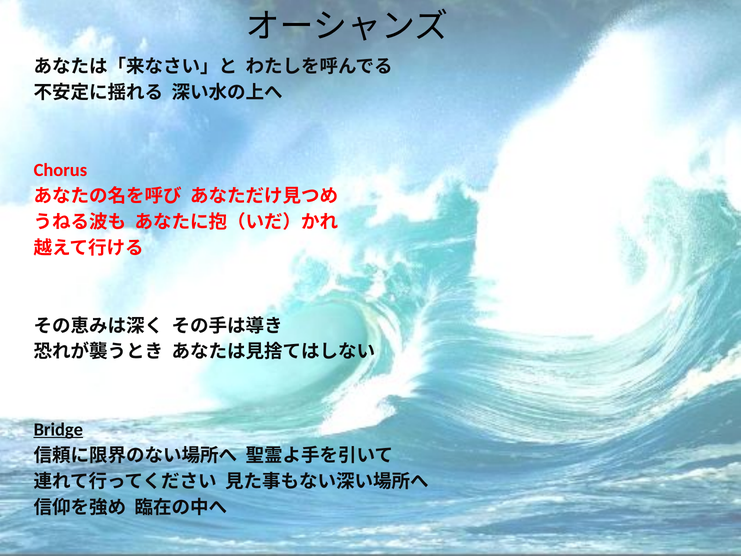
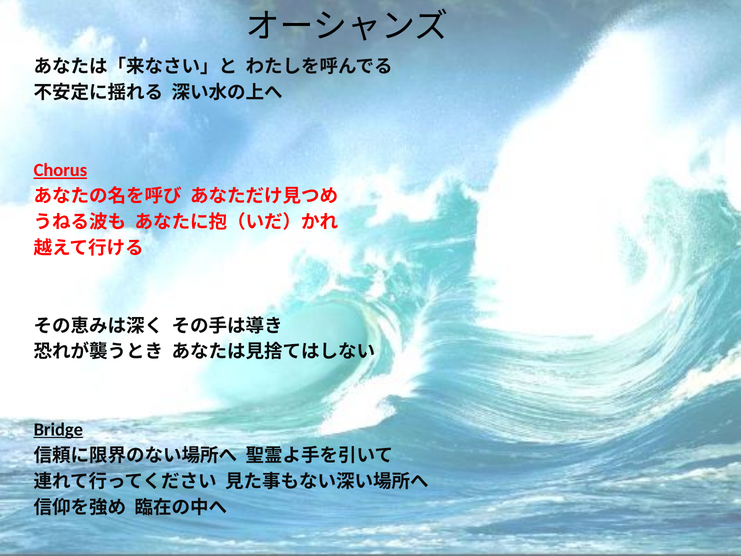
Chorus underline: none -> present
